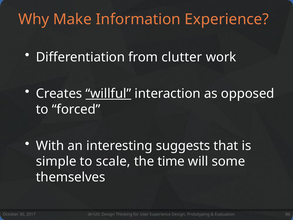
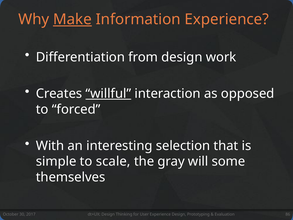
Make underline: none -> present
from clutter: clutter -> design
suggests: suggests -> selection
time: time -> gray
